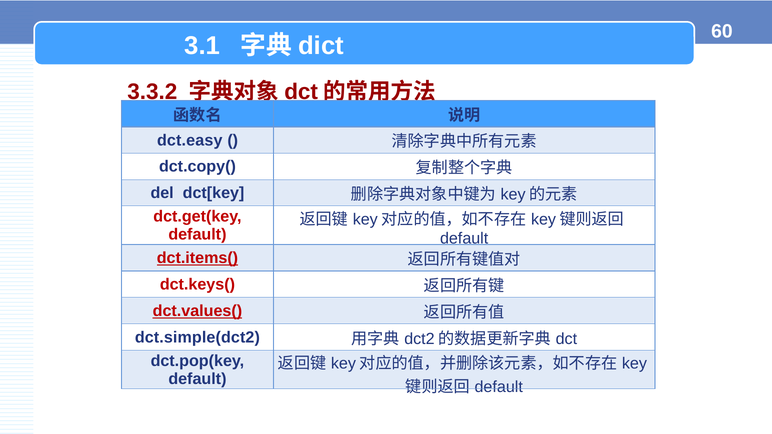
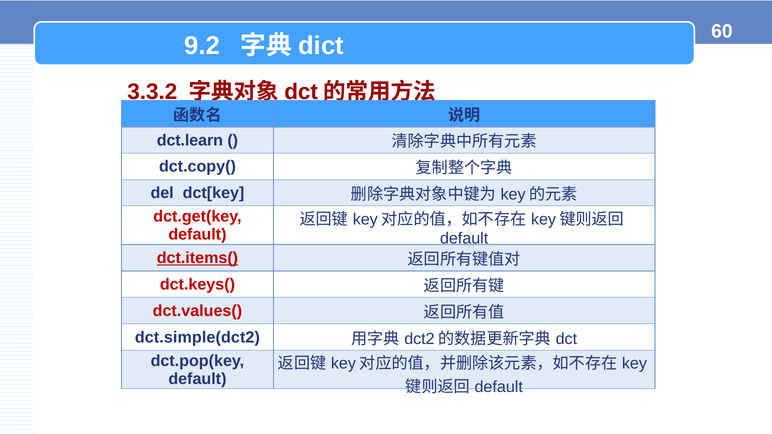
3.1: 3.1 -> 9.2
dct.easy: dct.easy -> dct.learn
dct.values( underline: present -> none
